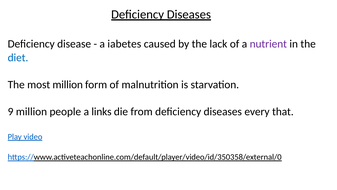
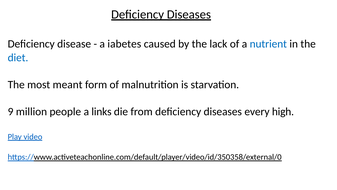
nutrient colour: purple -> blue
most million: million -> meant
that: that -> high
